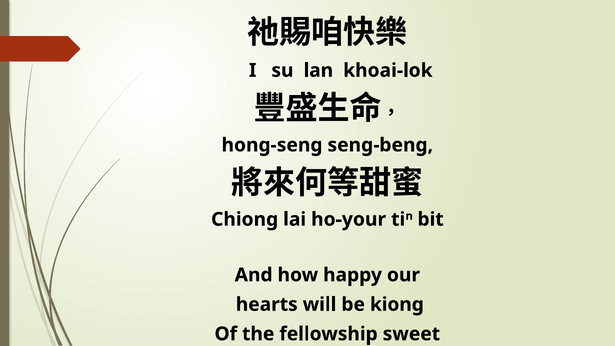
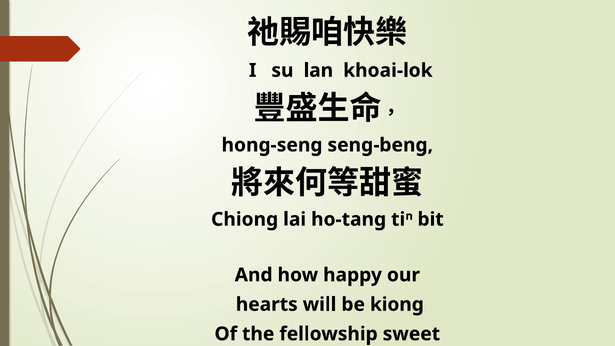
ho-your: ho-your -> ho-tang
